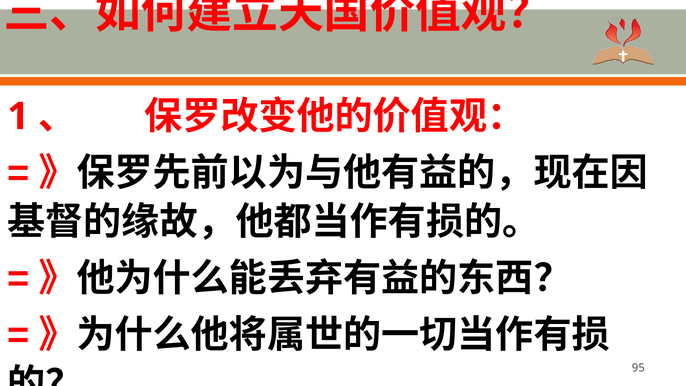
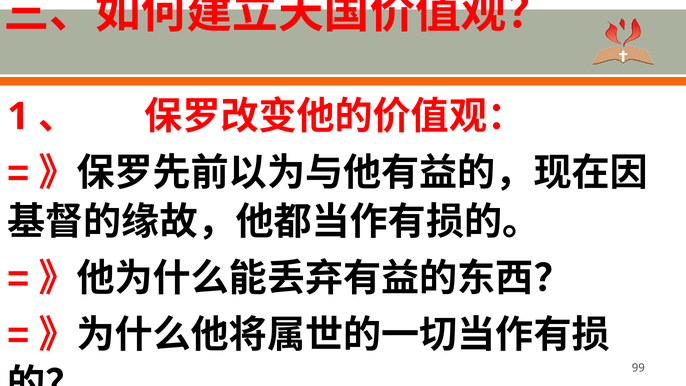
95: 95 -> 99
